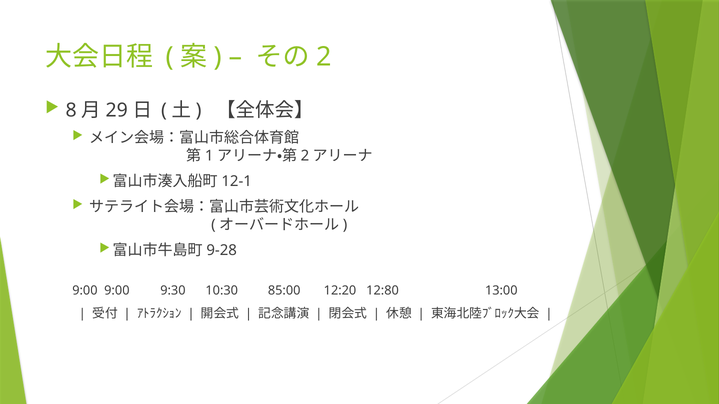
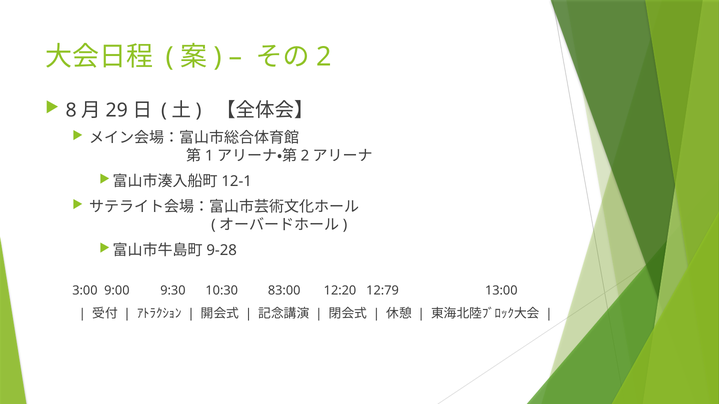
9:00 at (85, 291): 9:00 -> 3:00
85:00: 85:00 -> 83:00
12:80: 12:80 -> 12:79
